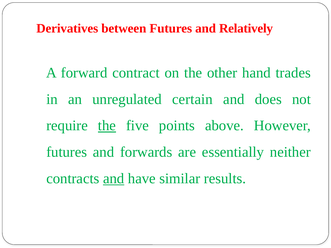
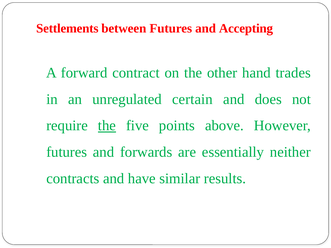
Derivatives: Derivatives -> Settlements
Relatively: Relatively -> Accepting
and at (114, 179) underline: present -> none
